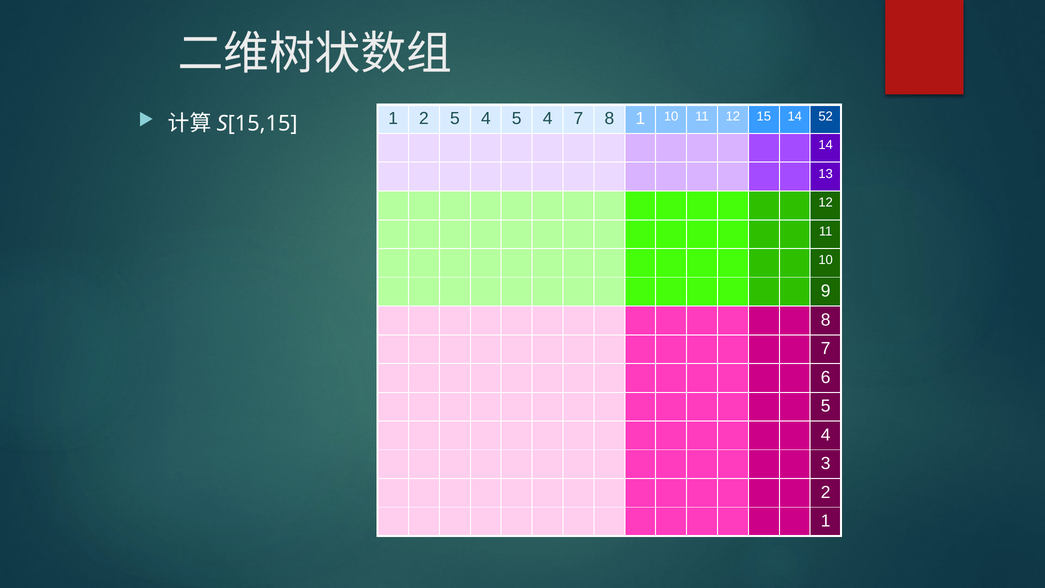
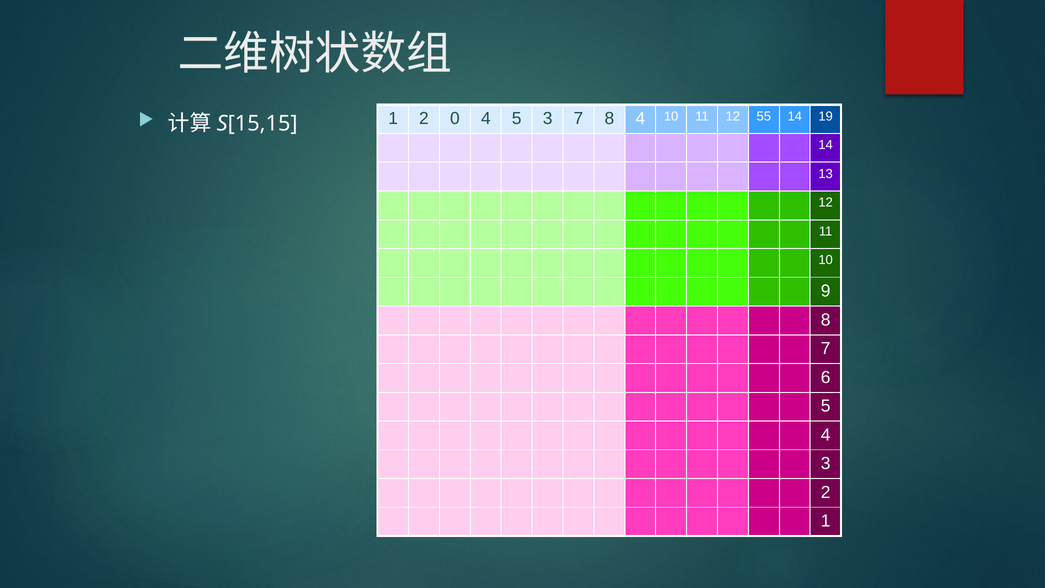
2 5: 5 -> 0
4 5 4: 4 -> 3
8 1: 1 -> 4
15: 15 -> 55
52: 52 -> 19
